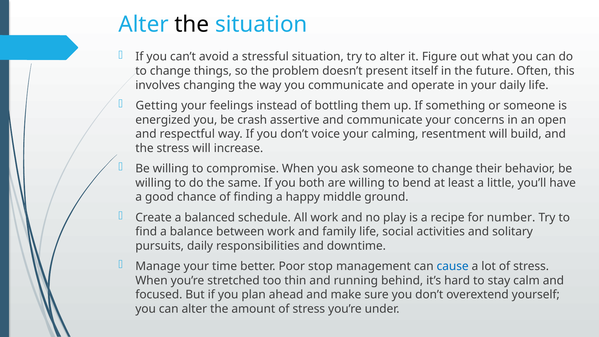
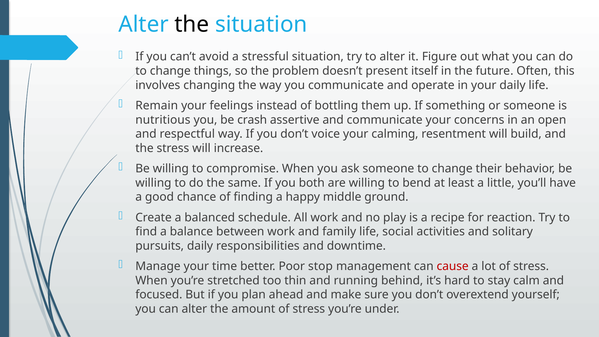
Getting: Getting -> Remain
energized: energized -> nutritious
number: number -> reaction
cause colour: blue -> red
